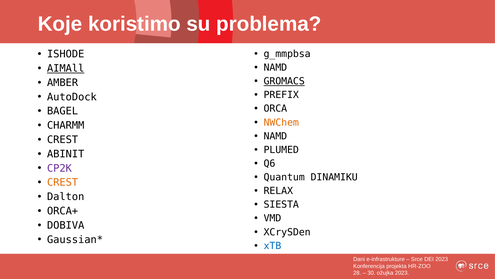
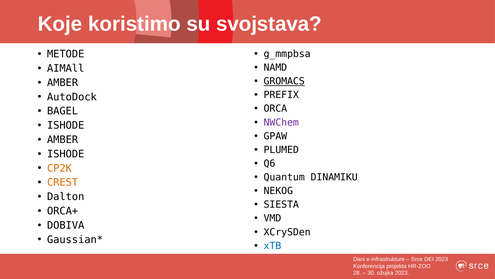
problema: problema -> svojstava
ISHODE: ISHODE -> METODE
AIMAll underline: present -> none
NWChem colour: orange -> purple
CHARMM at (66, 125): CHARMM -> ISHODE
NAMD at (275, 136): NAMD -> GPAW
CREST at (63, 139): CREST -> AMBER
ABINIT at (66, 154): ABINIT -> ISHODE
CP2K colour: purple -> orange
RELAX: RELAX -> NEKOG
